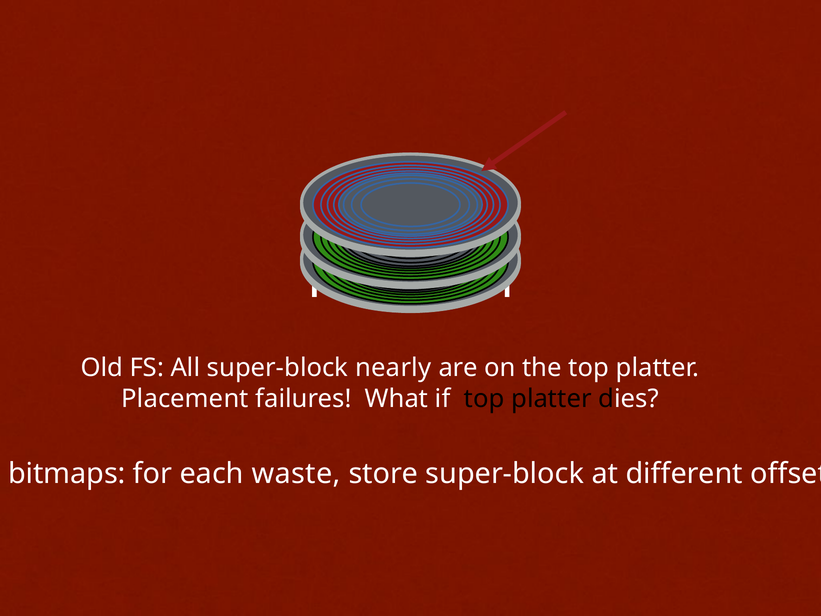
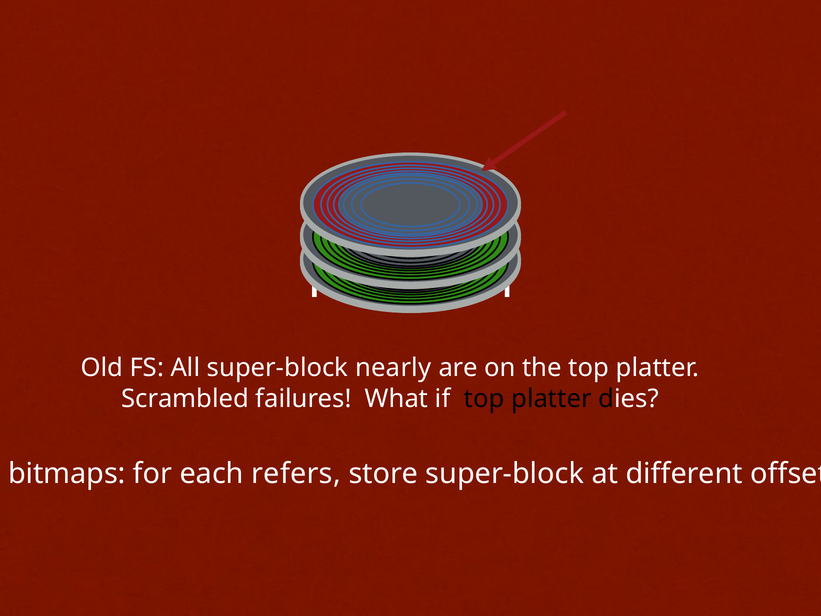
Placement: Placement -> Scrambled
waste: waste -> refers
